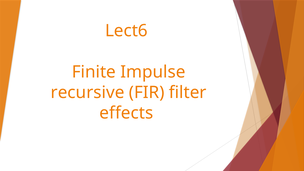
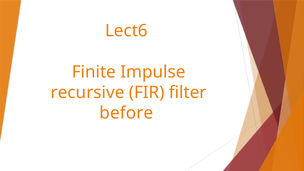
effects: effects -> before
